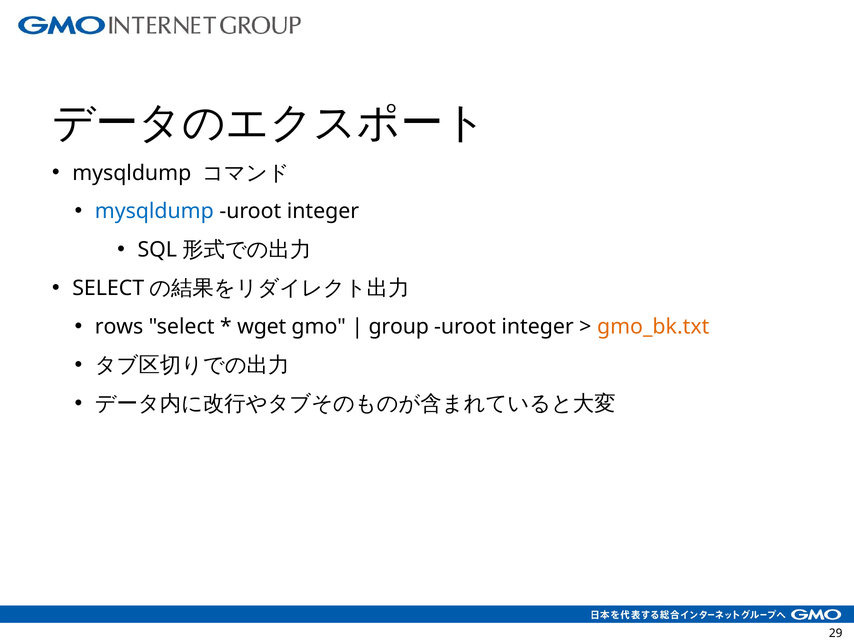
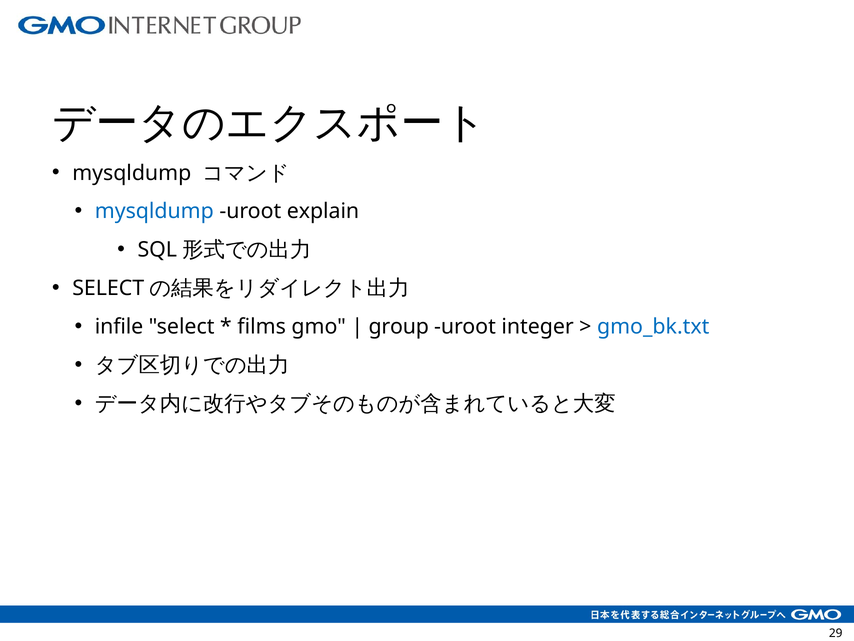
integer at (323, 211): integer -> explain
rows: rows -> infile
wget: wget -> films
gmo_bk.txt colour: orange -> blue
